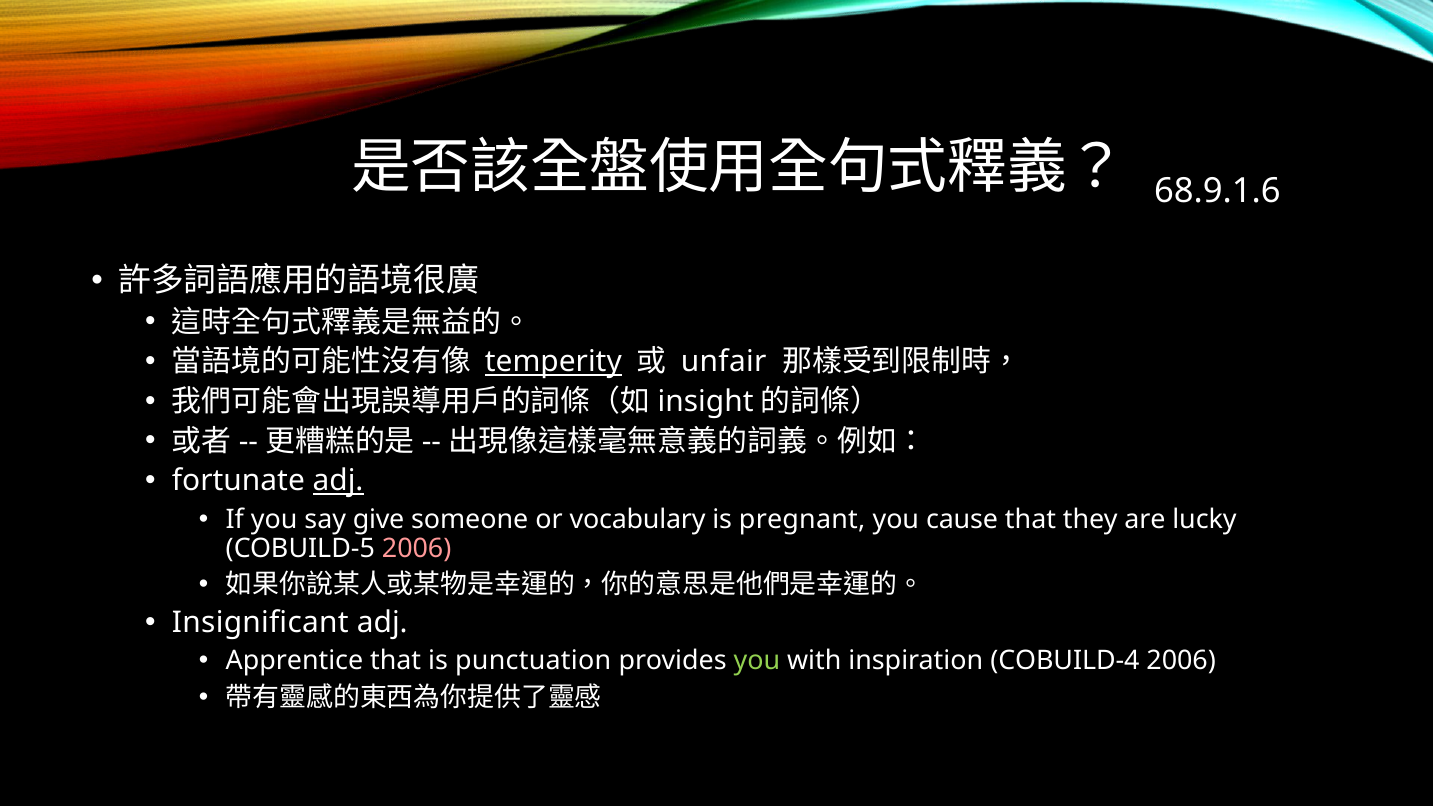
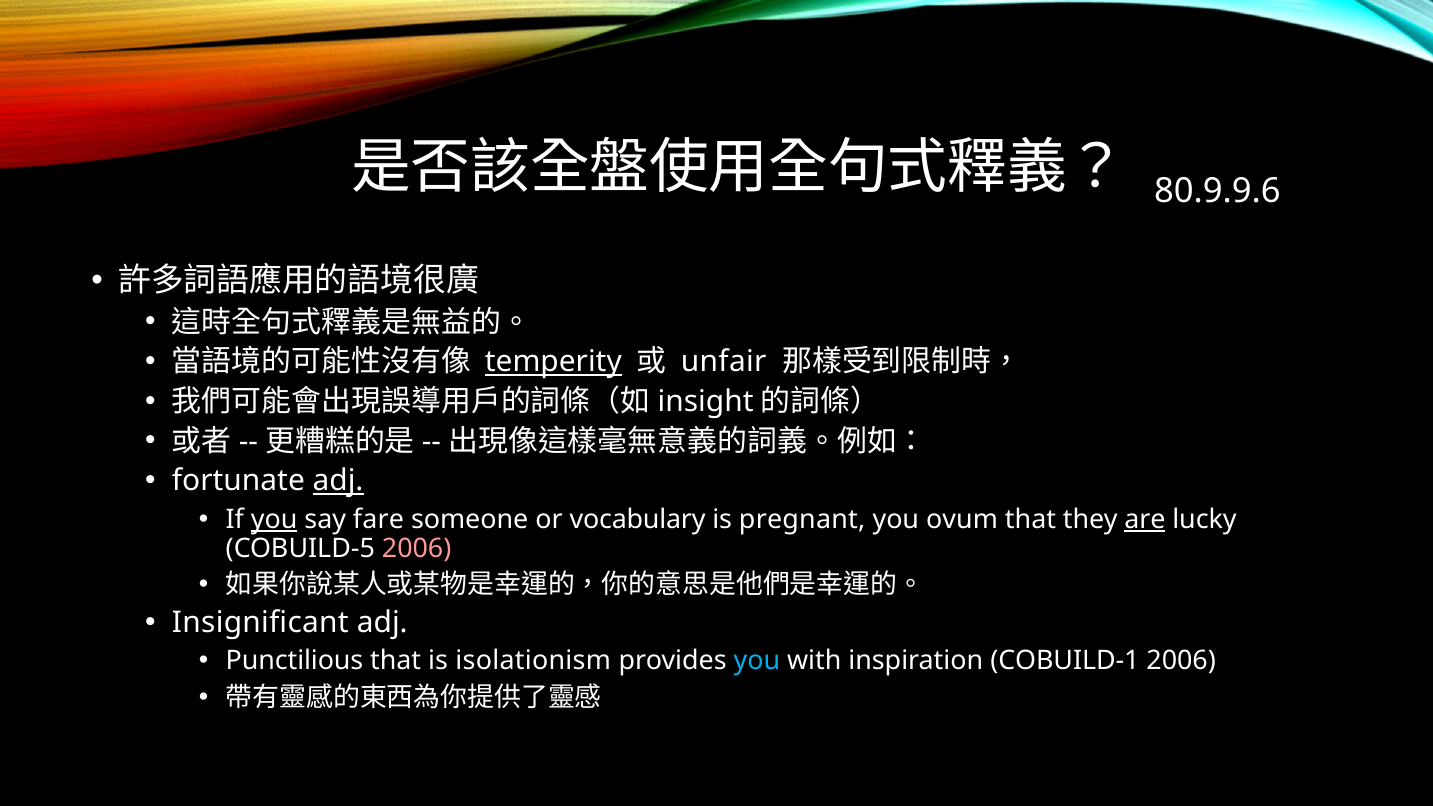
68.9.1.6: 68.9.1.6 -> 80.9.9.6
you at (274, 519) underline: none -> present
give: give -> fare
cause: cause -> ovum
are underline: none -> present
Apprentice: Apprentice -> Punctilious
punctuation: punctuation -> isolationism
you at (757, 661) colour: light green -> light blue
COBUILD-4: COBUILD-4 -> COBUILD-1
